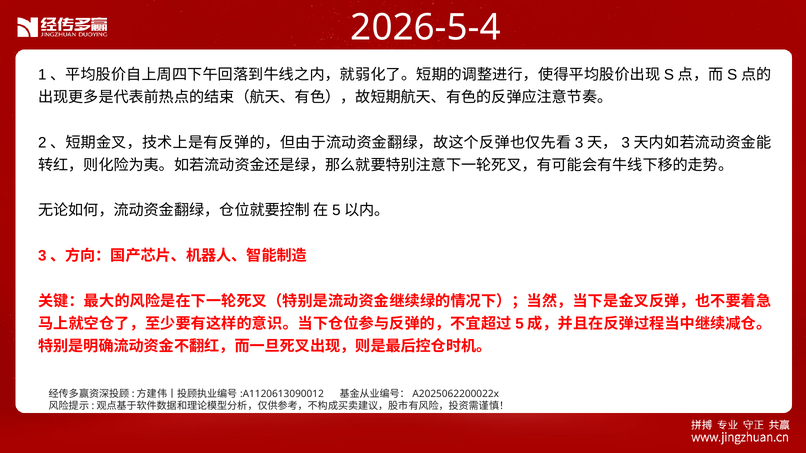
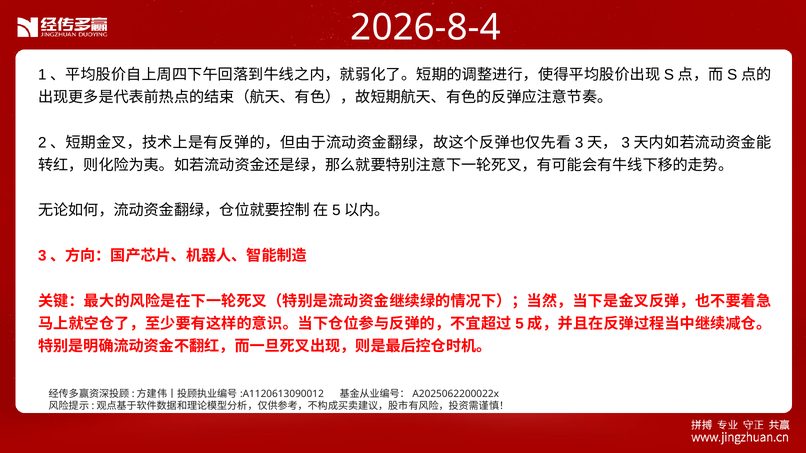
2026-5-4: 2026-5-4 -> 2026-8-4
